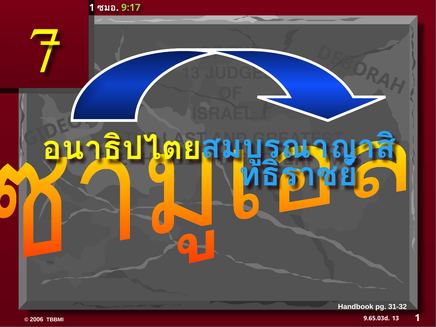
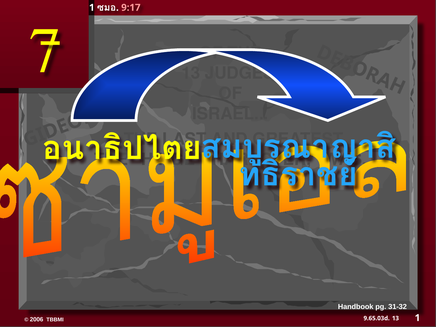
9:17 colour: light green -> pink
